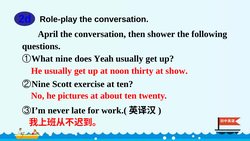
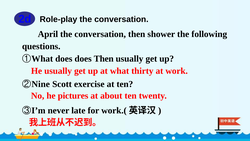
What nine: nine -> does
does Yeah: Yeah -> Then
at noon: noon -> what
show: show -> work
